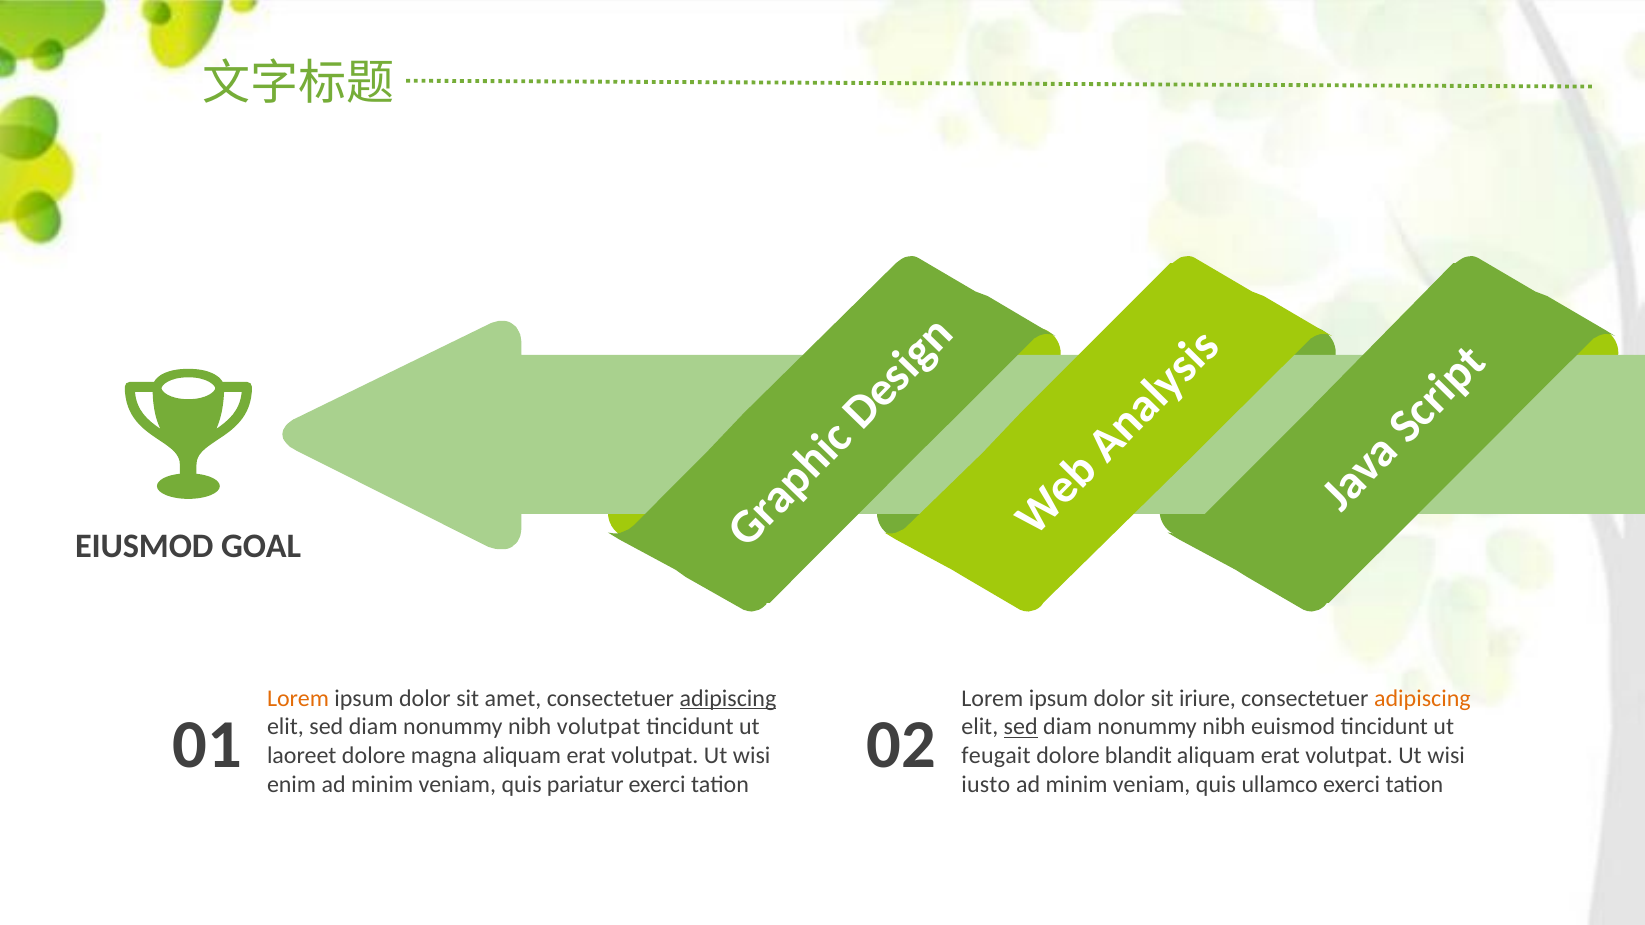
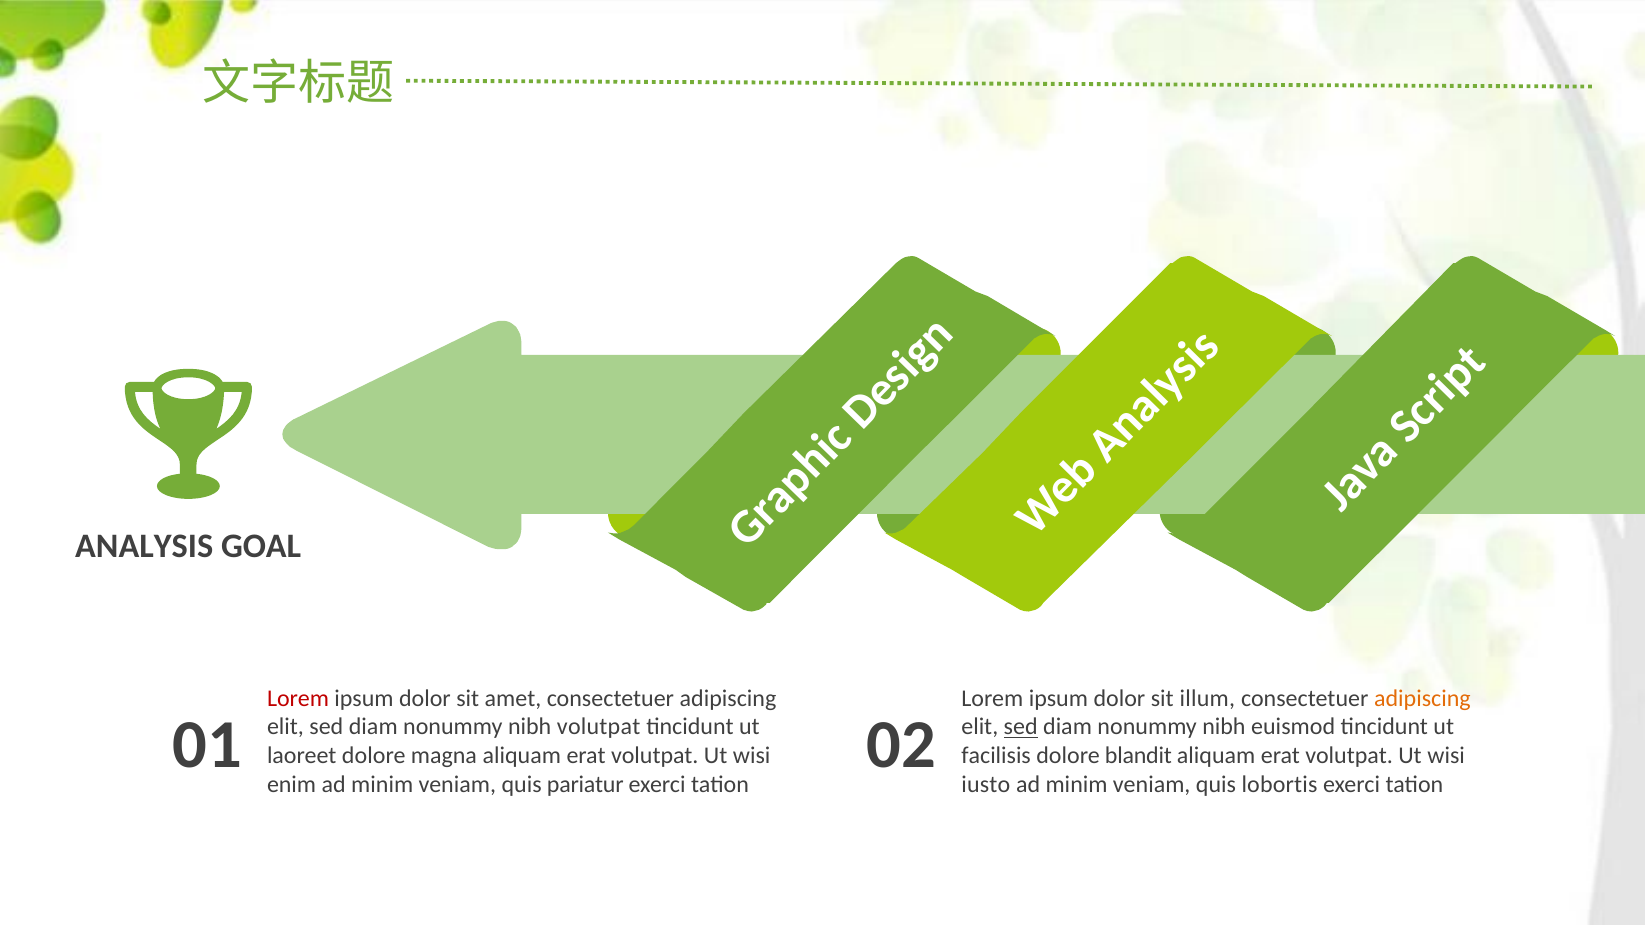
EIUSMOD: EIUSMOD -> ANALYSIS
Lorem at (298, 698) colour: orange -> red
adipiscing at (728, 698) underline: present -> none
iriure: iriure -> illum
feugait: feugait -> facilisis
ullamco: ullamco -> lobortis
